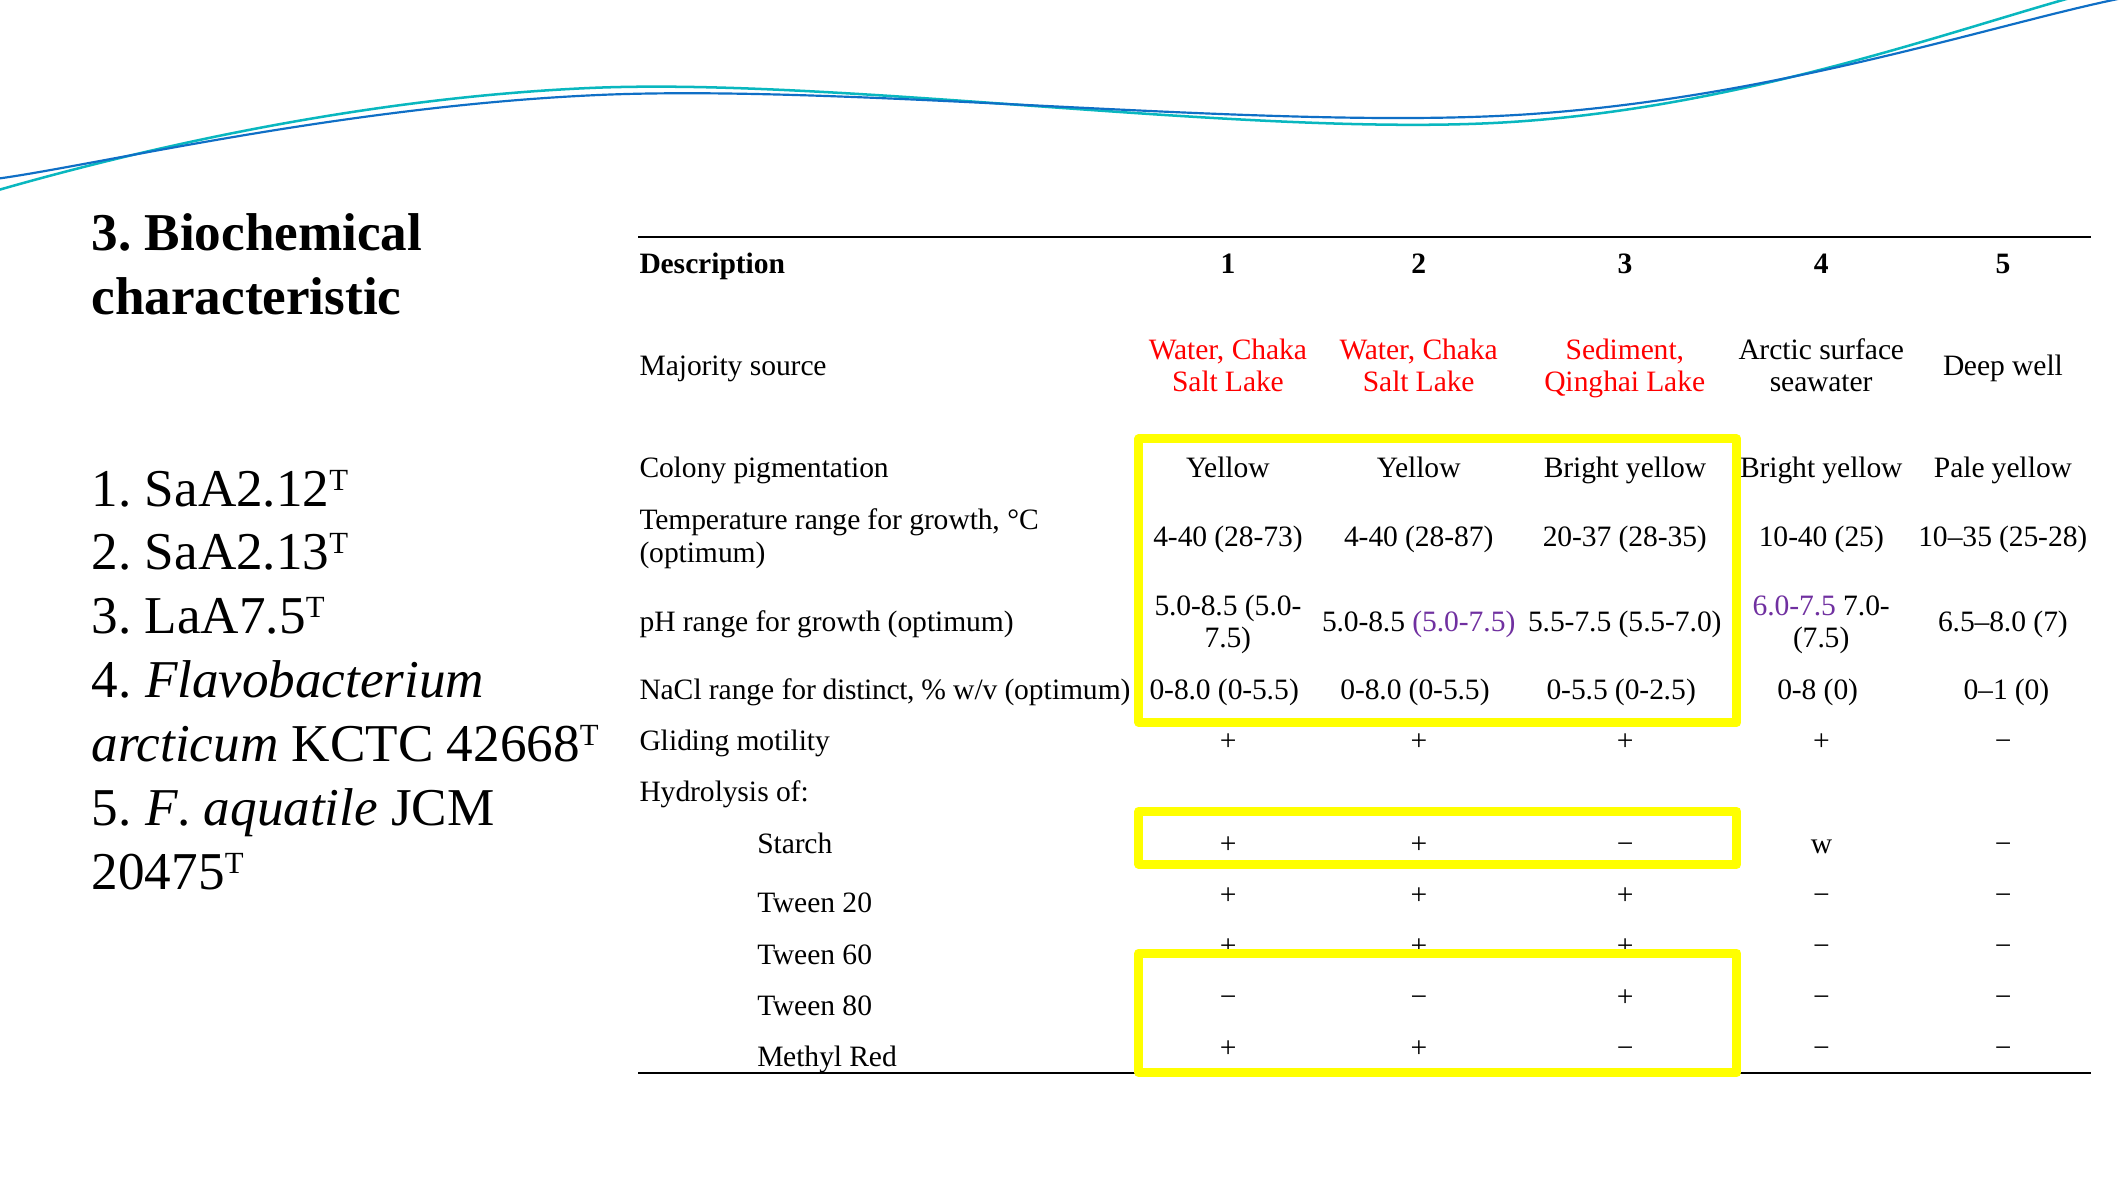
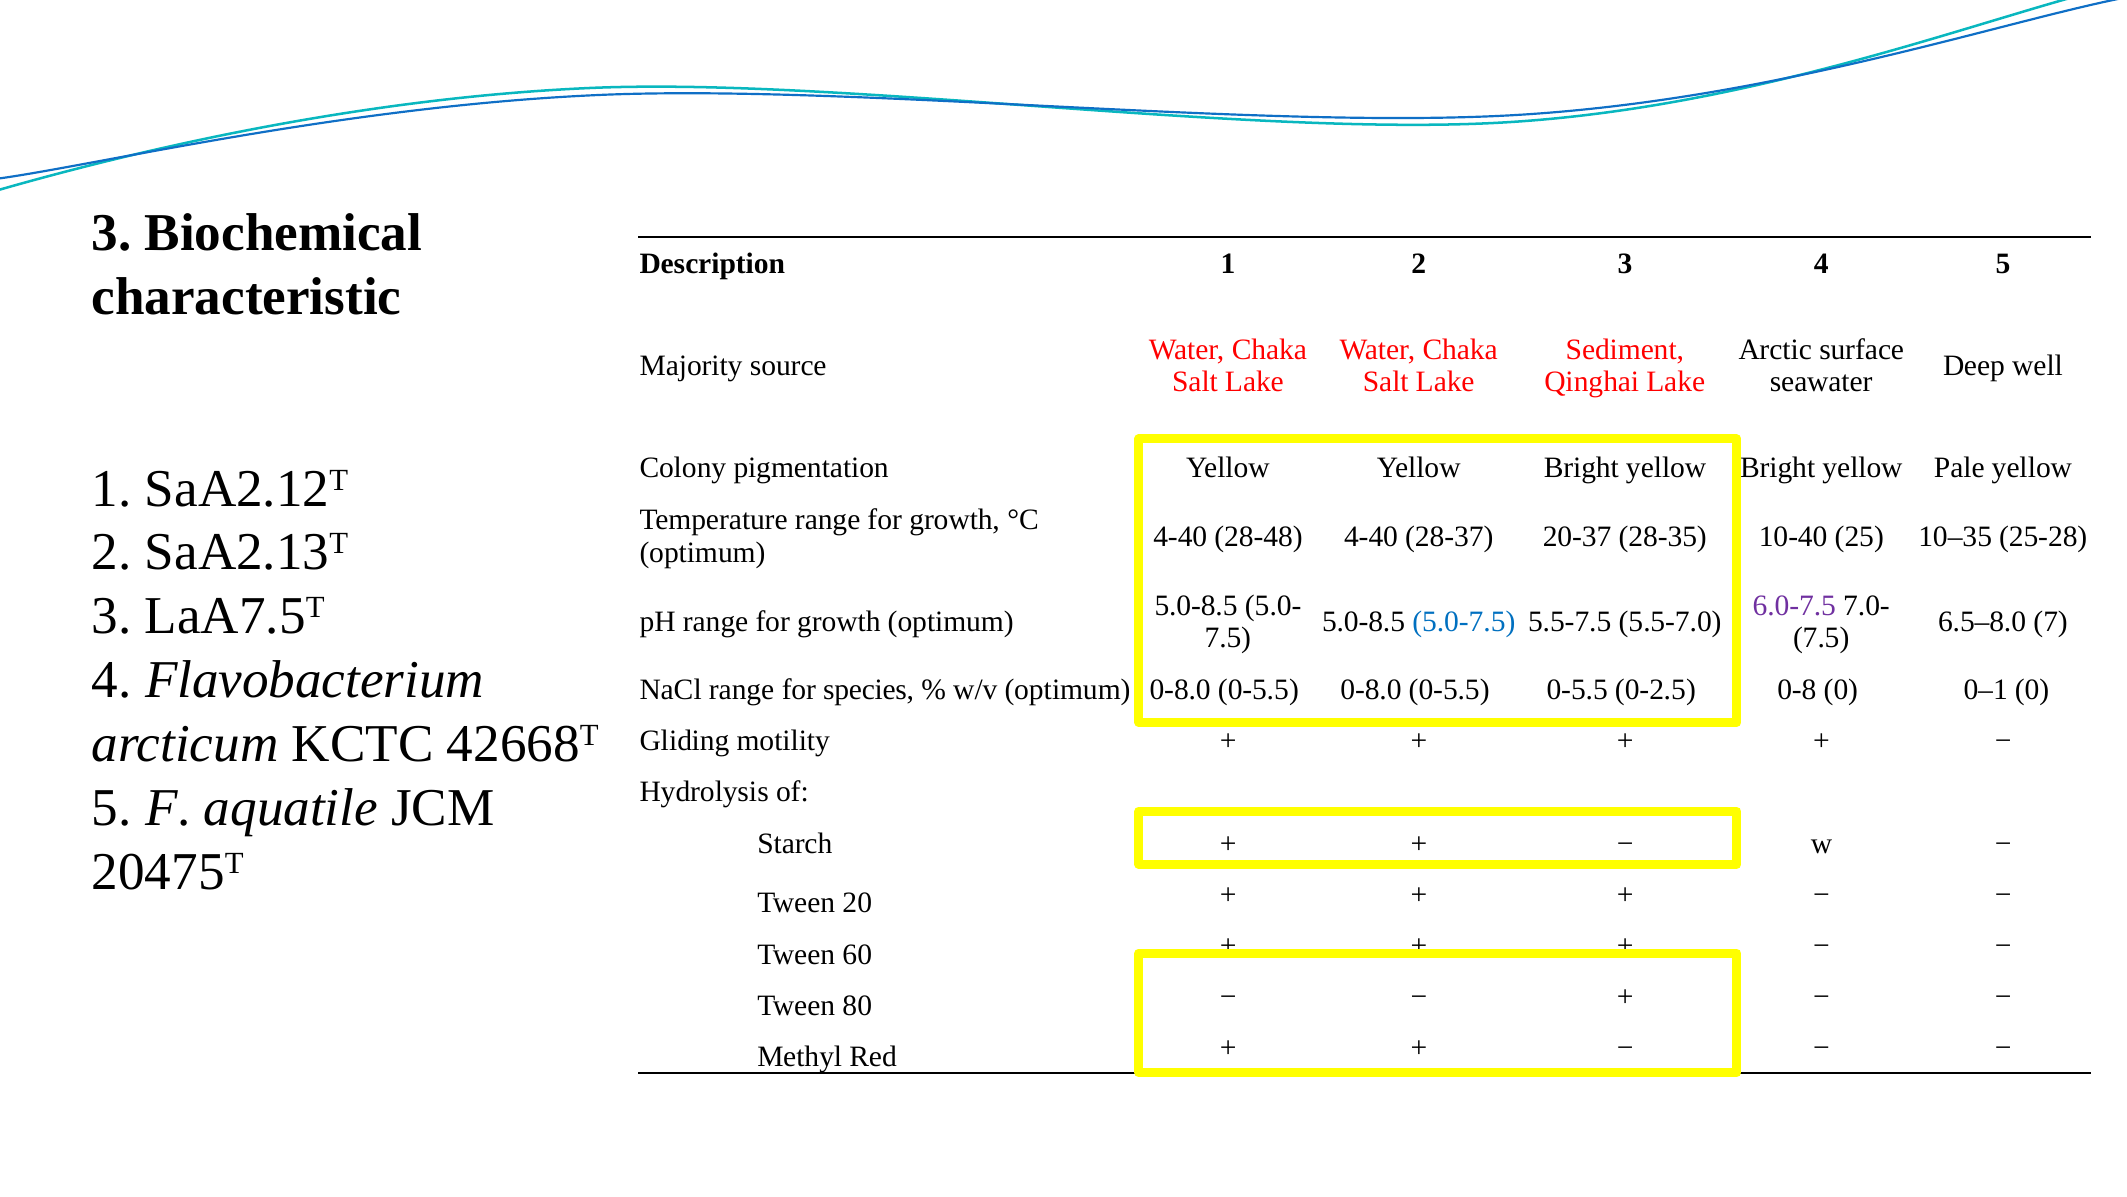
28-73: 28-73 -> 28-48
28-87: 28-87 -> 28-37
5.0-7.5 colour: purple -> blue
distinct: distinct -> species
